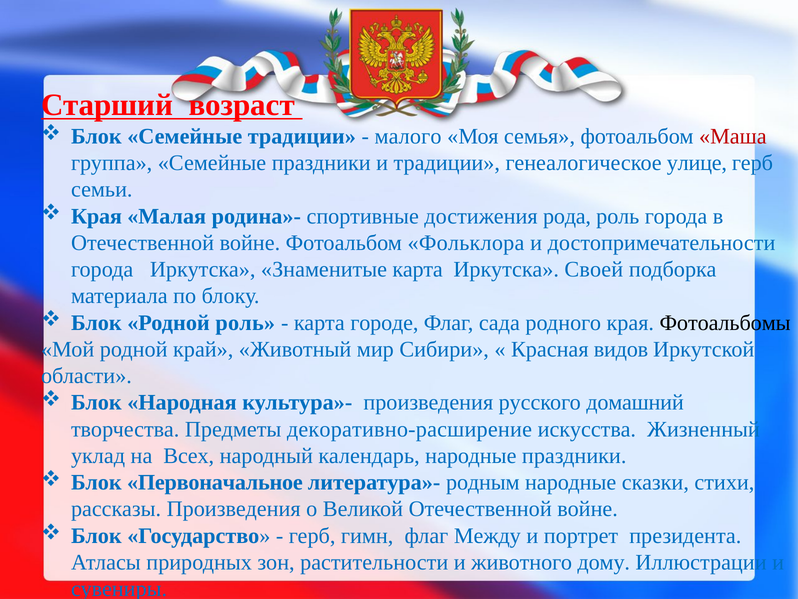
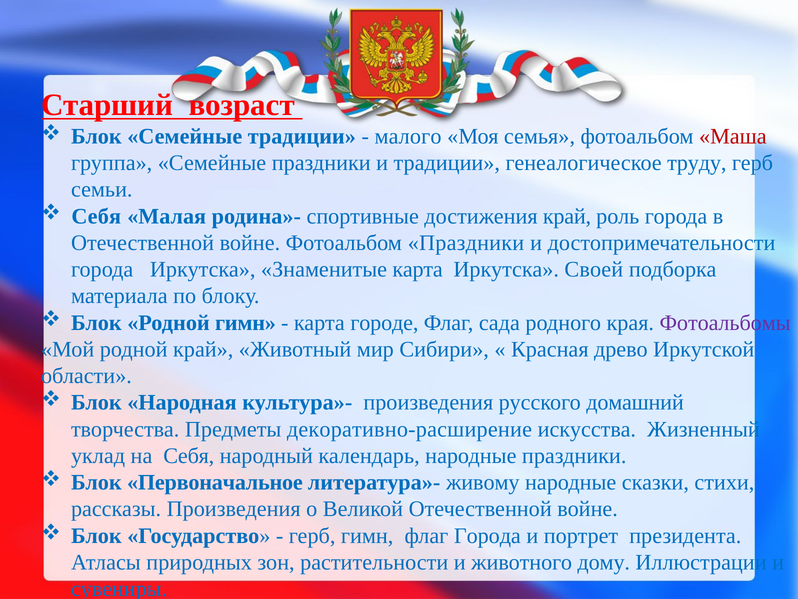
улице: улице -> труду
Края at (96, 216): Края -> Себя
достижения рода: рода -> край
Фотоальбом Фольклора: Фольклора -> Праздники
Родной роль: роль -> гимн
Фотоальбомы colour: black -> purple
видов: видов -> древо
на Всех: Всех -> Себя
родным: родным -> живому
флаг Между: Между -> Города
